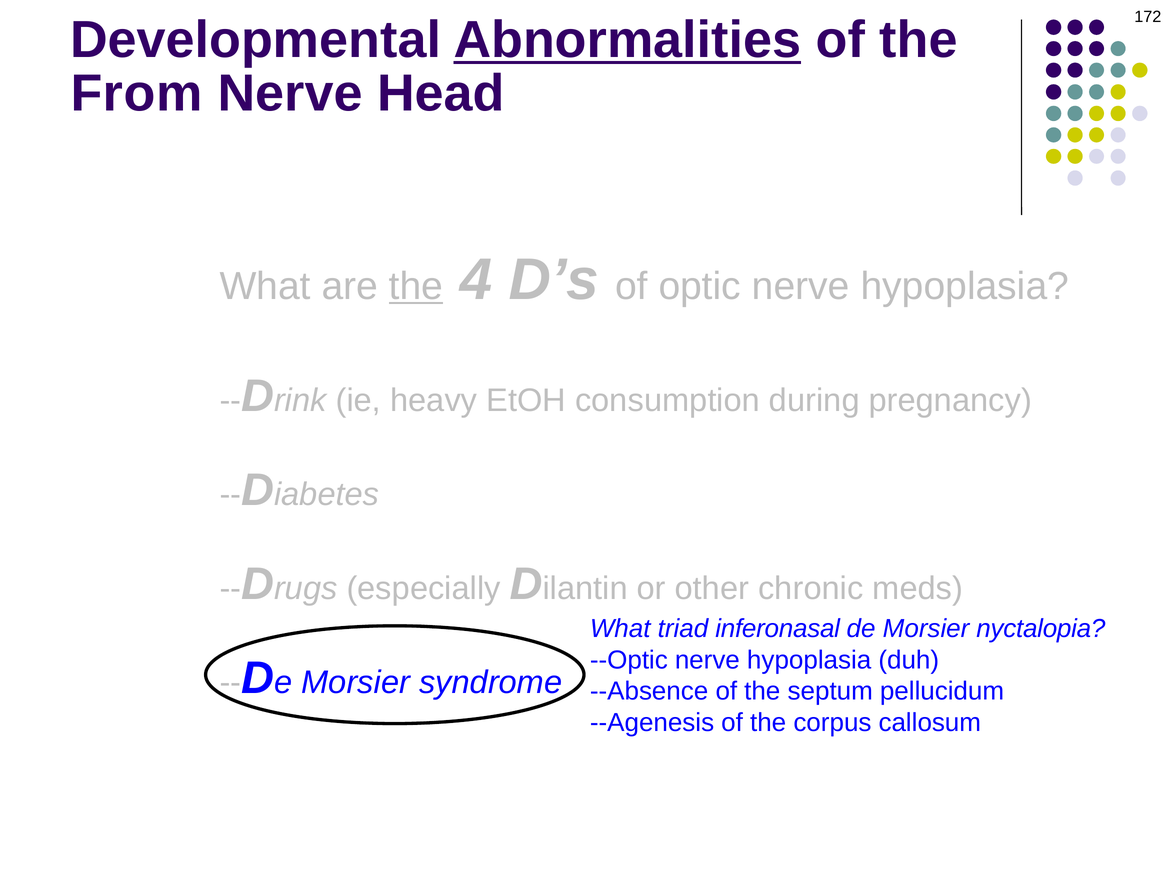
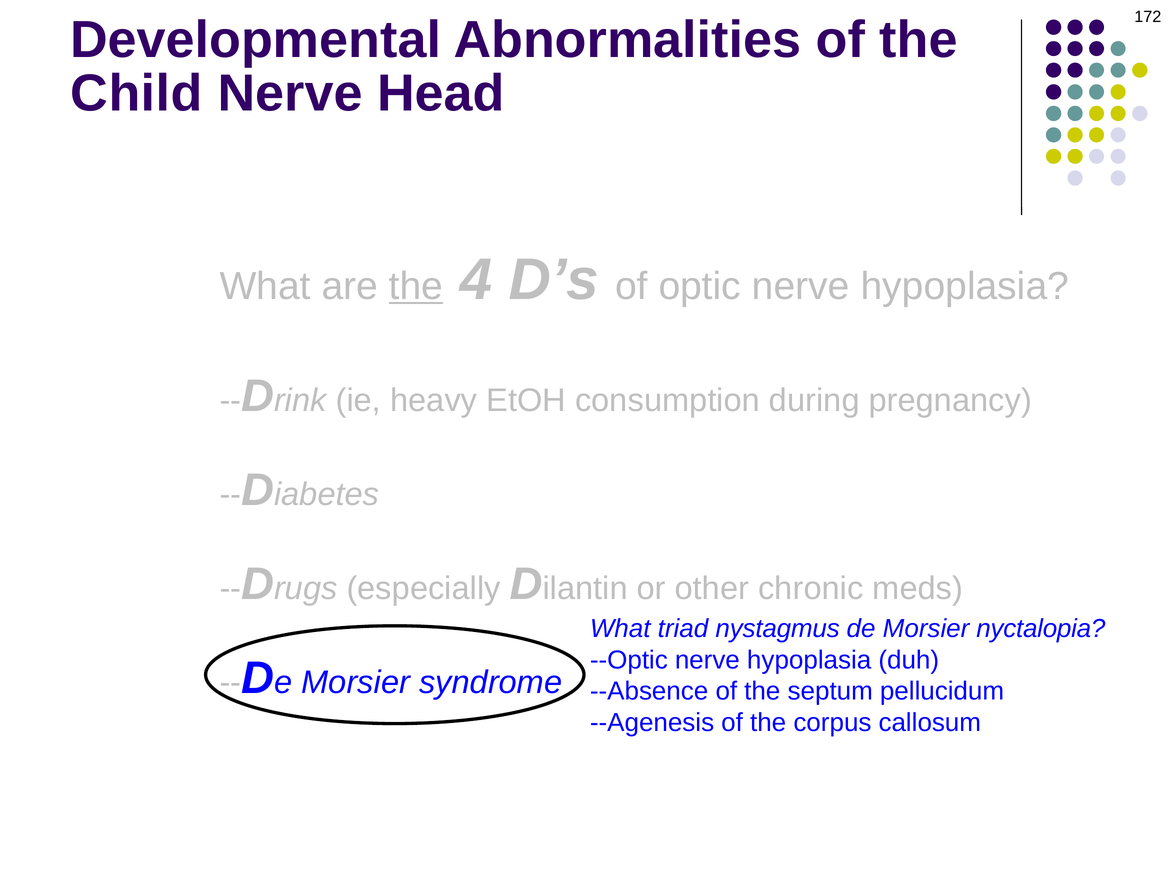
Abnormalities underline: present -> none
From: From -> Child
inferonasal: inferonasal -> nystagmus
